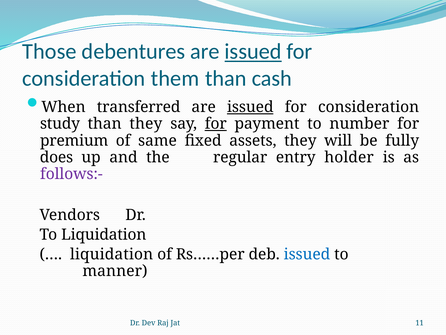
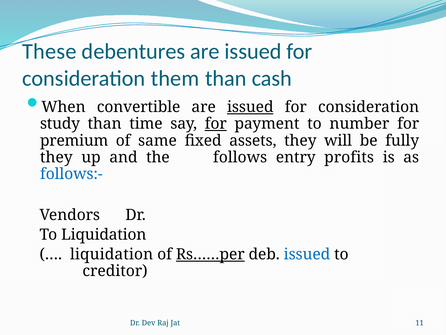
Those: Those -> These
issued at (253, 51) underline: present -> none
transferred: transferred -> convertible
than they: they -> time
does at (56, 157): does -> they
regular: regular -> follows
holder: holder -> profits
follows:- colour: purple -> blue
Rs……per underline: none -> present
manner: manner -> creditor
